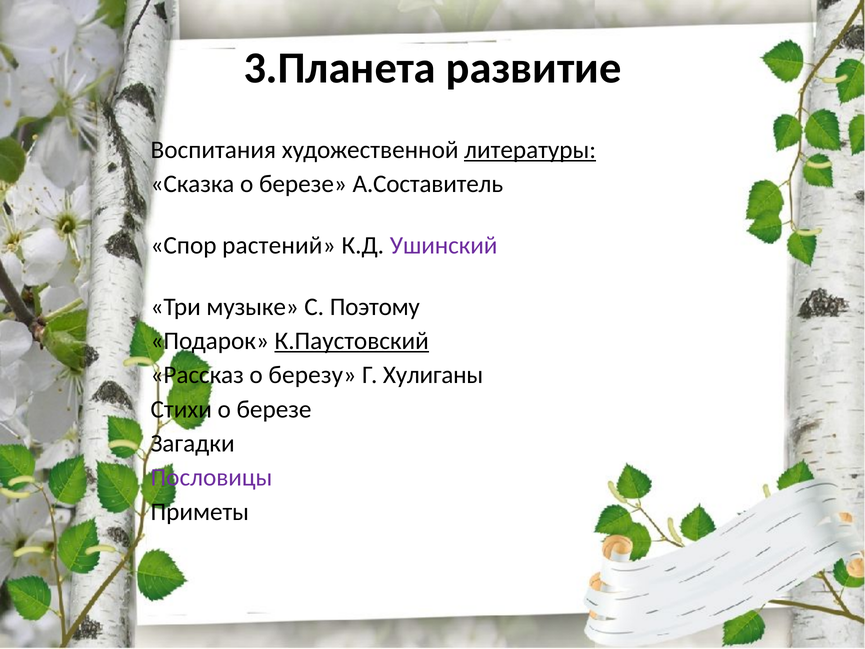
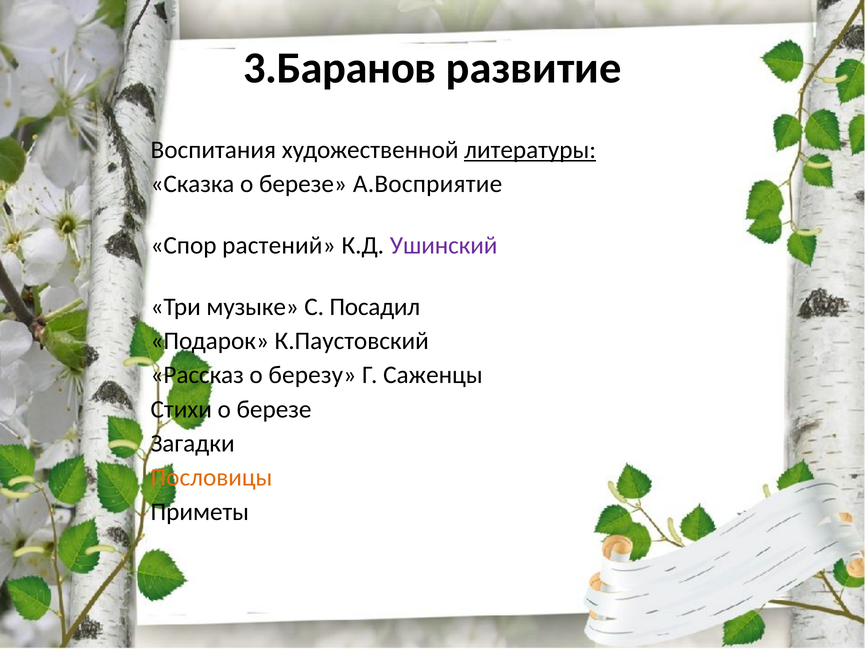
3.Планета: 3.Планета -> 3.Баранов
А.Составитель: А.Составитель -> А.Восприятие
Поэтому: Поэтому -> Посадил
К.Паустовский underline: present -> none
Хулиганы: Хулиганы -> Саженцы
Пословицы colour: purple -> orange
